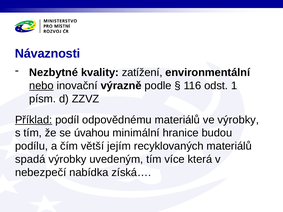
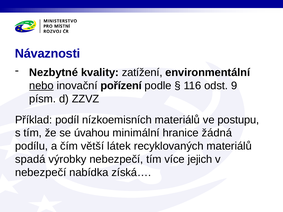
výrazně: výrazně -> pořízení
1: 1 -> 9
Příklad underline: present -> none
odpovědnému: odpovědnému -> nízkoemisních
ve výrobky: výrobky -> postupu
budou: budou -> žádná
jejím: jejím -> látek
výrobky uvedeným: uvedeným -> nebezpečí
která: která -> jejich
